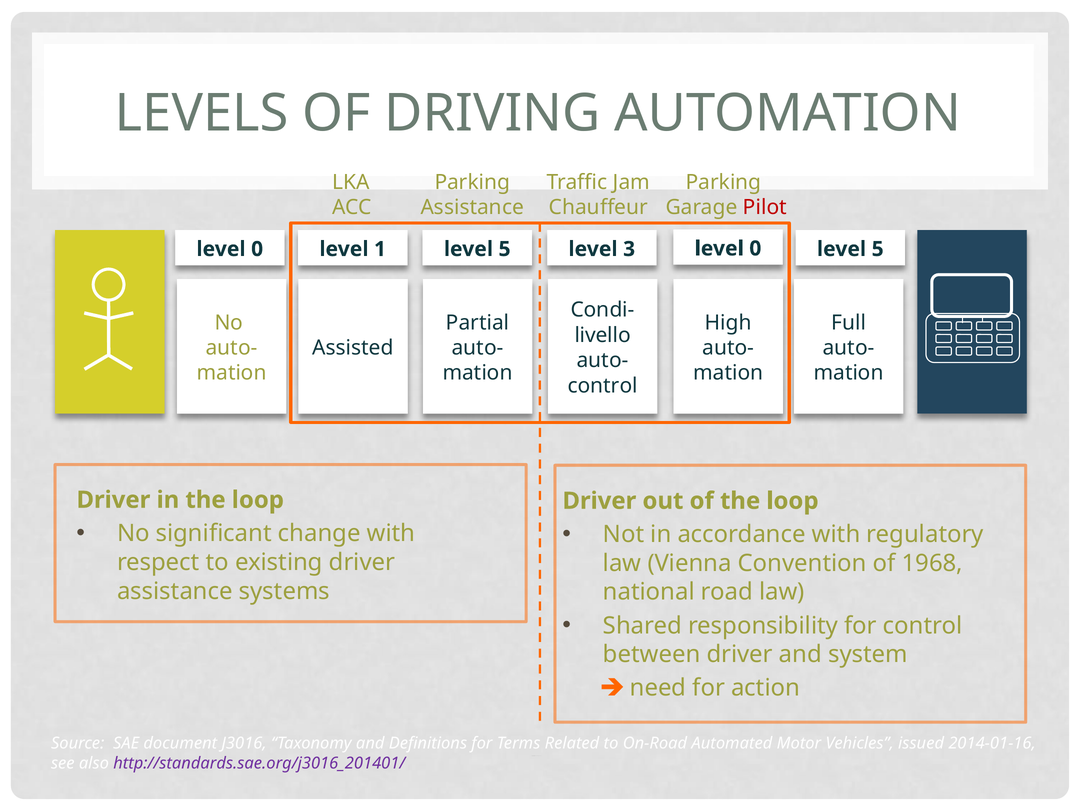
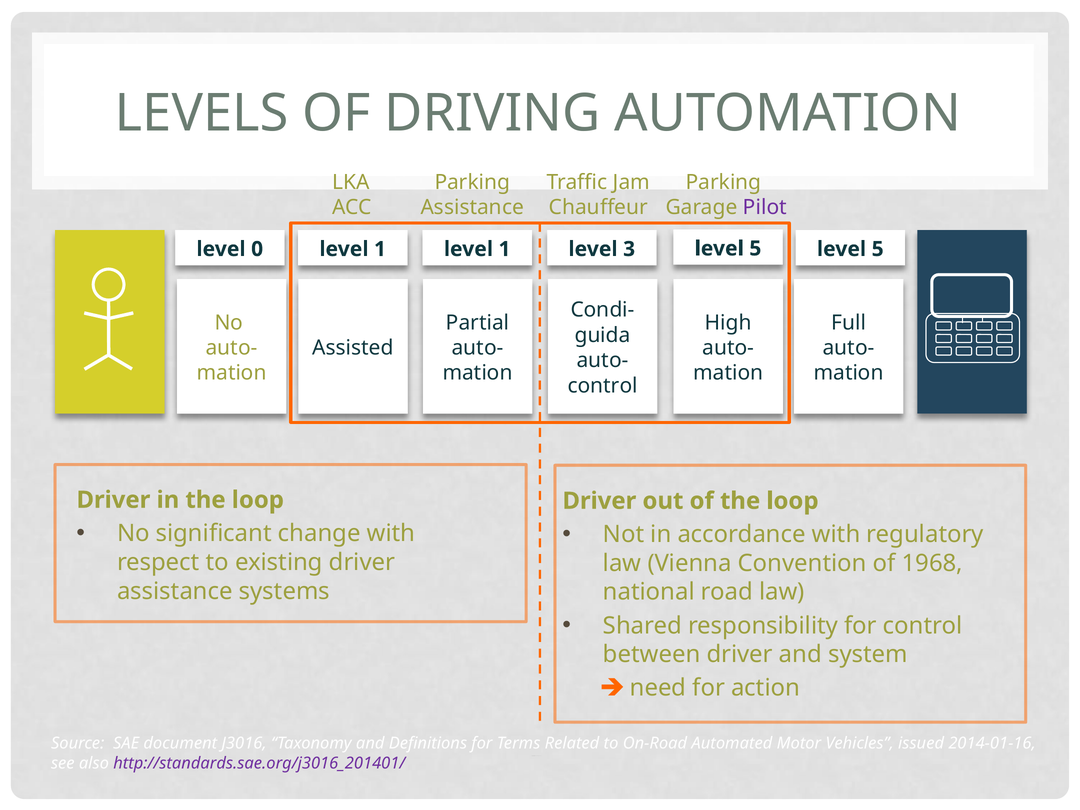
Pilot colour: red -> purple
5 at (505, 249): 5 -> 1
1 level 0: 0 -> 5
livello: livello -> guida
